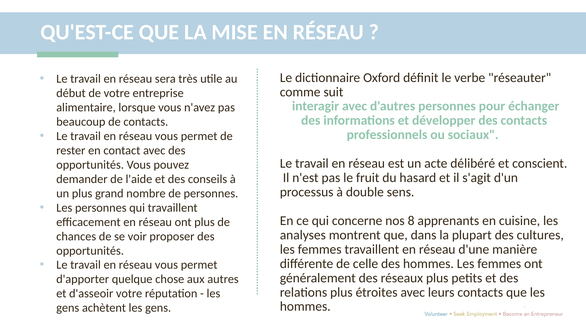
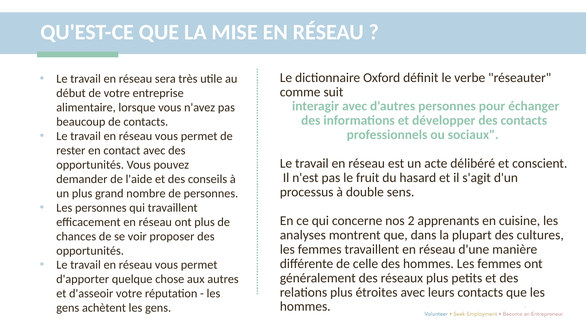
8: 8 -> 2
